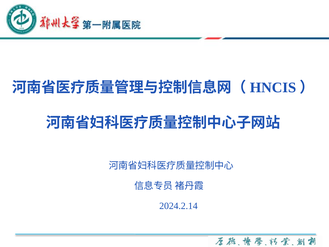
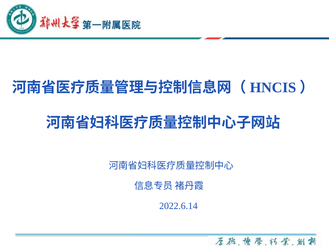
2024.2.14: 2024.2.14 -> 2022.6.14
